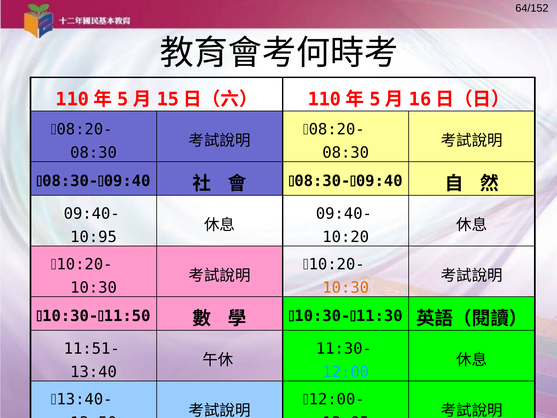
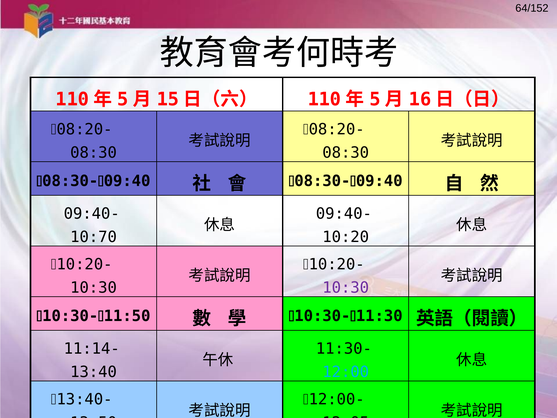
10:95: 10:95 -> 10:70
10:30 at (346, 288) colour: orange -> purple
11:51-: 11:51- -> 11:14-
